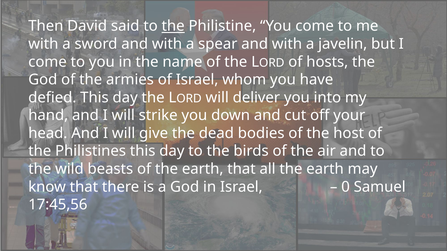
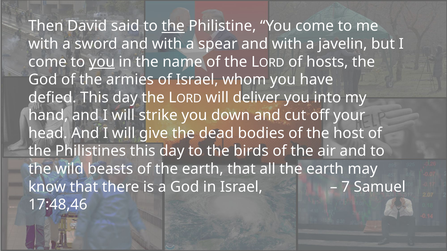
you at (102, 62) underline: none -> present
0: 0 -> 7
17:45,56: 17:45,56 -> 17:48,46
